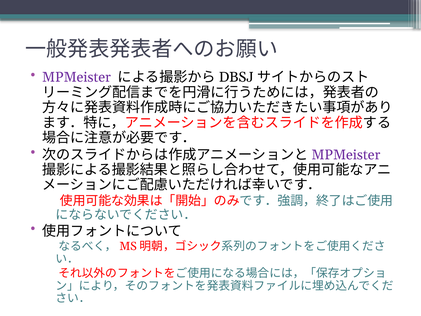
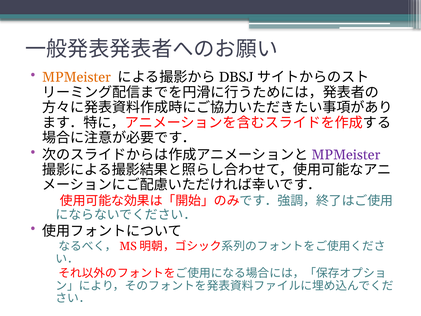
MPMeister at (76, 77) colour: purple -> orange
